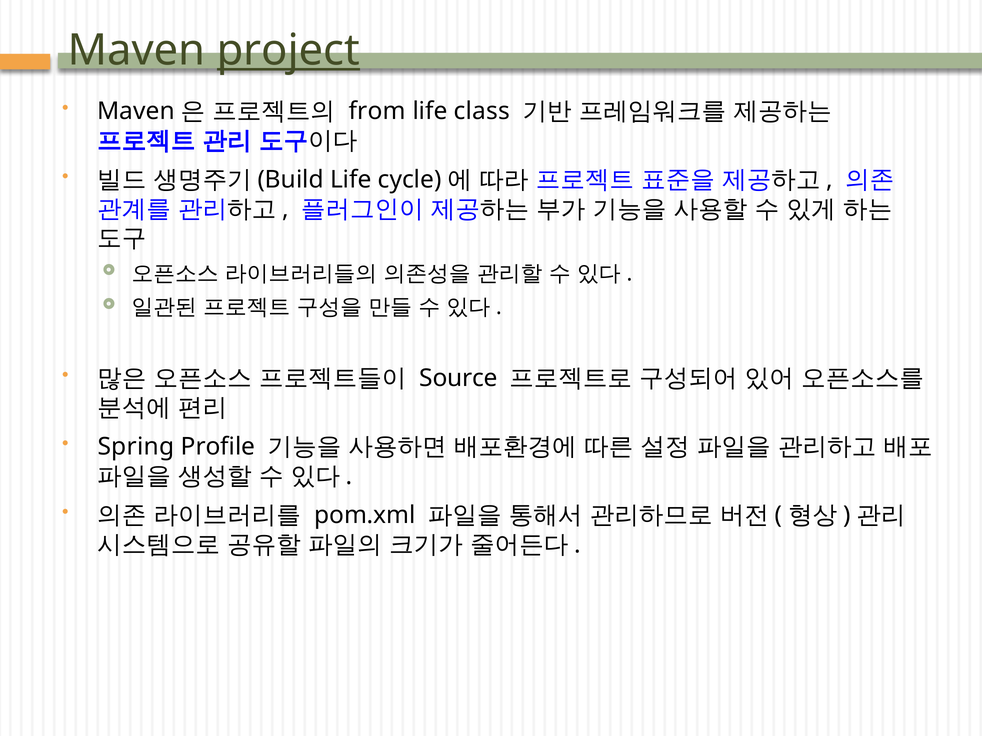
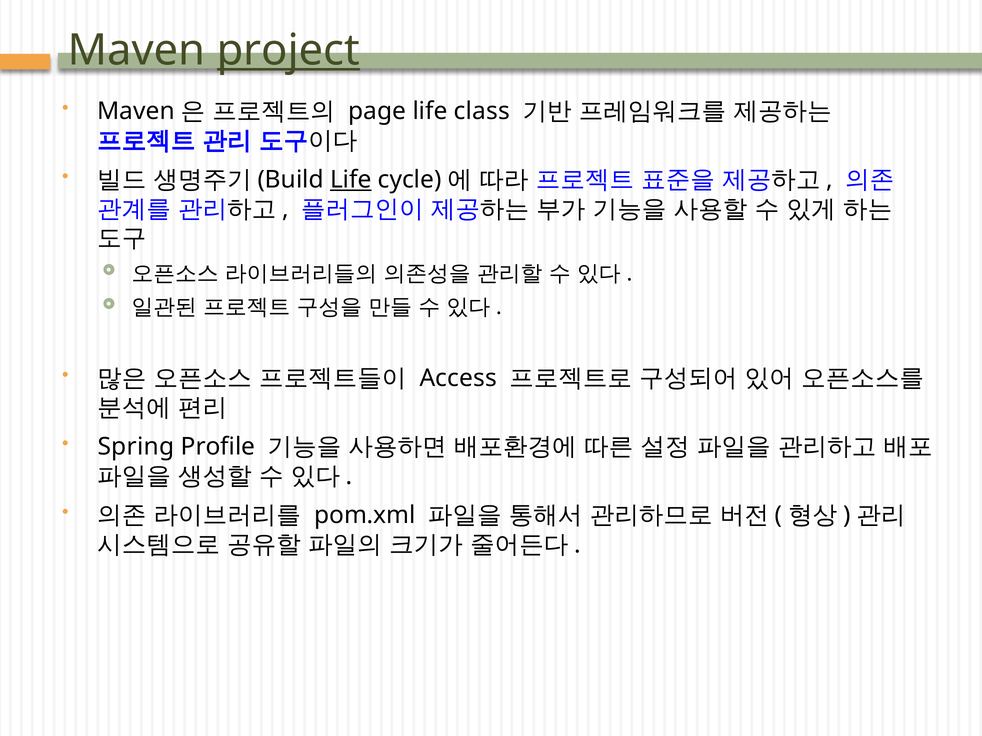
from: from -> page
Life at (351, 180) underline: none -> present
Source: Source -> Access
